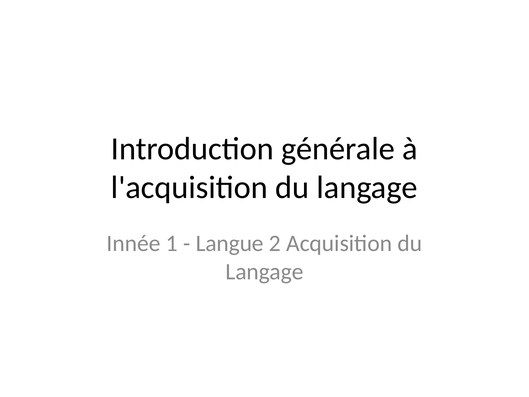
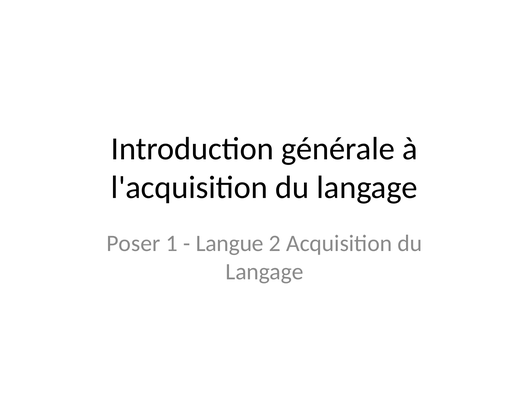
Innée: Innée -> Poser
